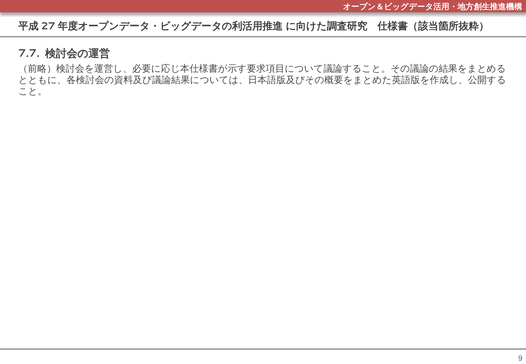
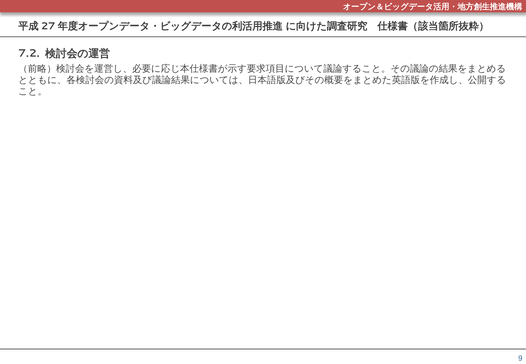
7.7: 7.7 -> 7.2
